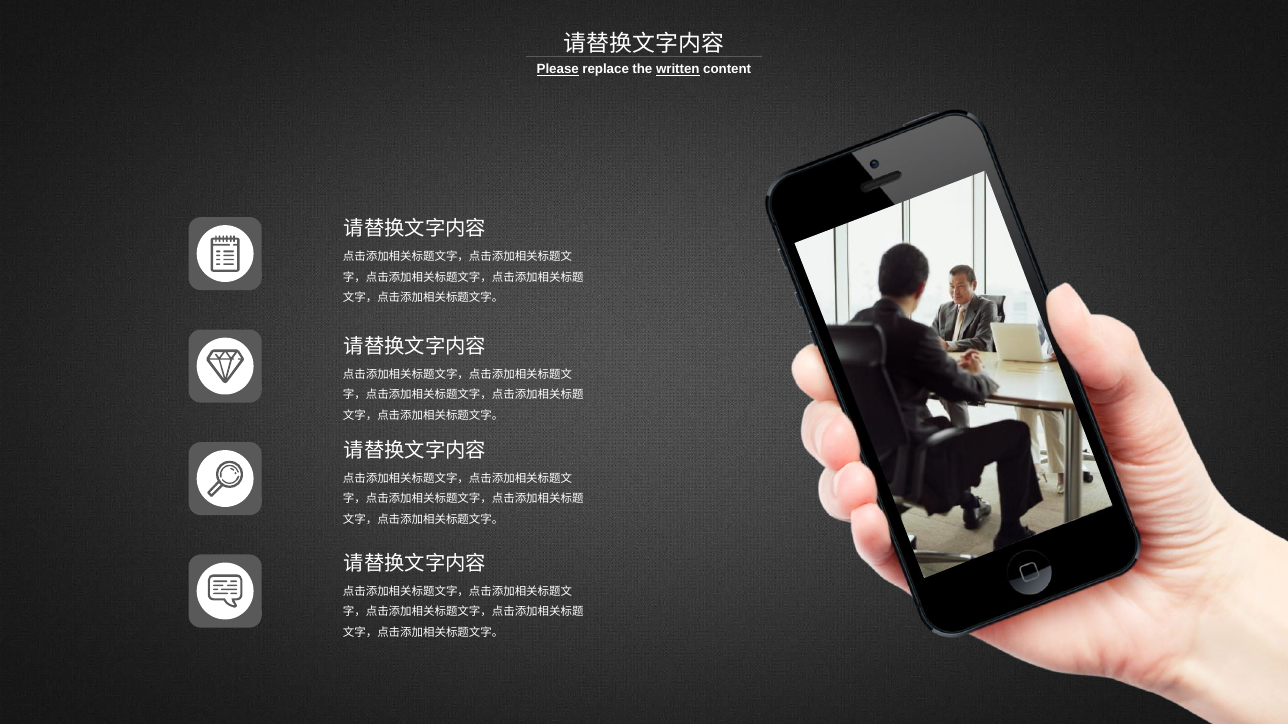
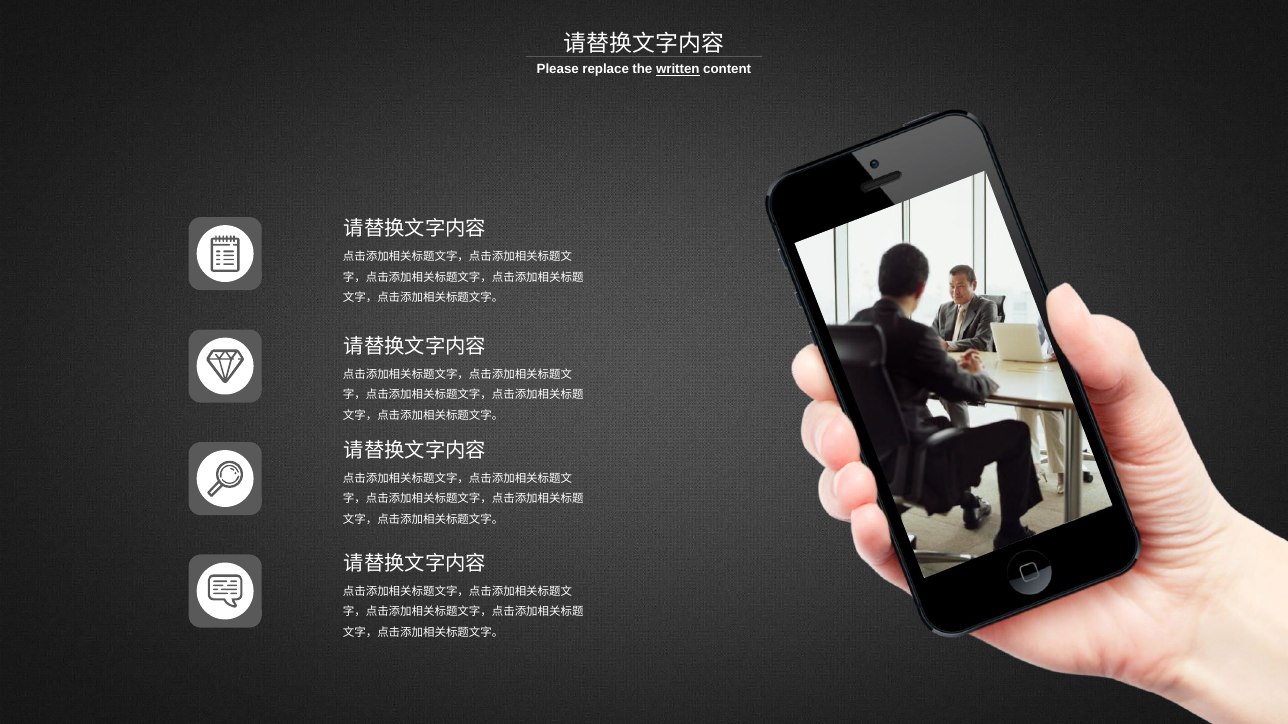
Please underline: present -> none
